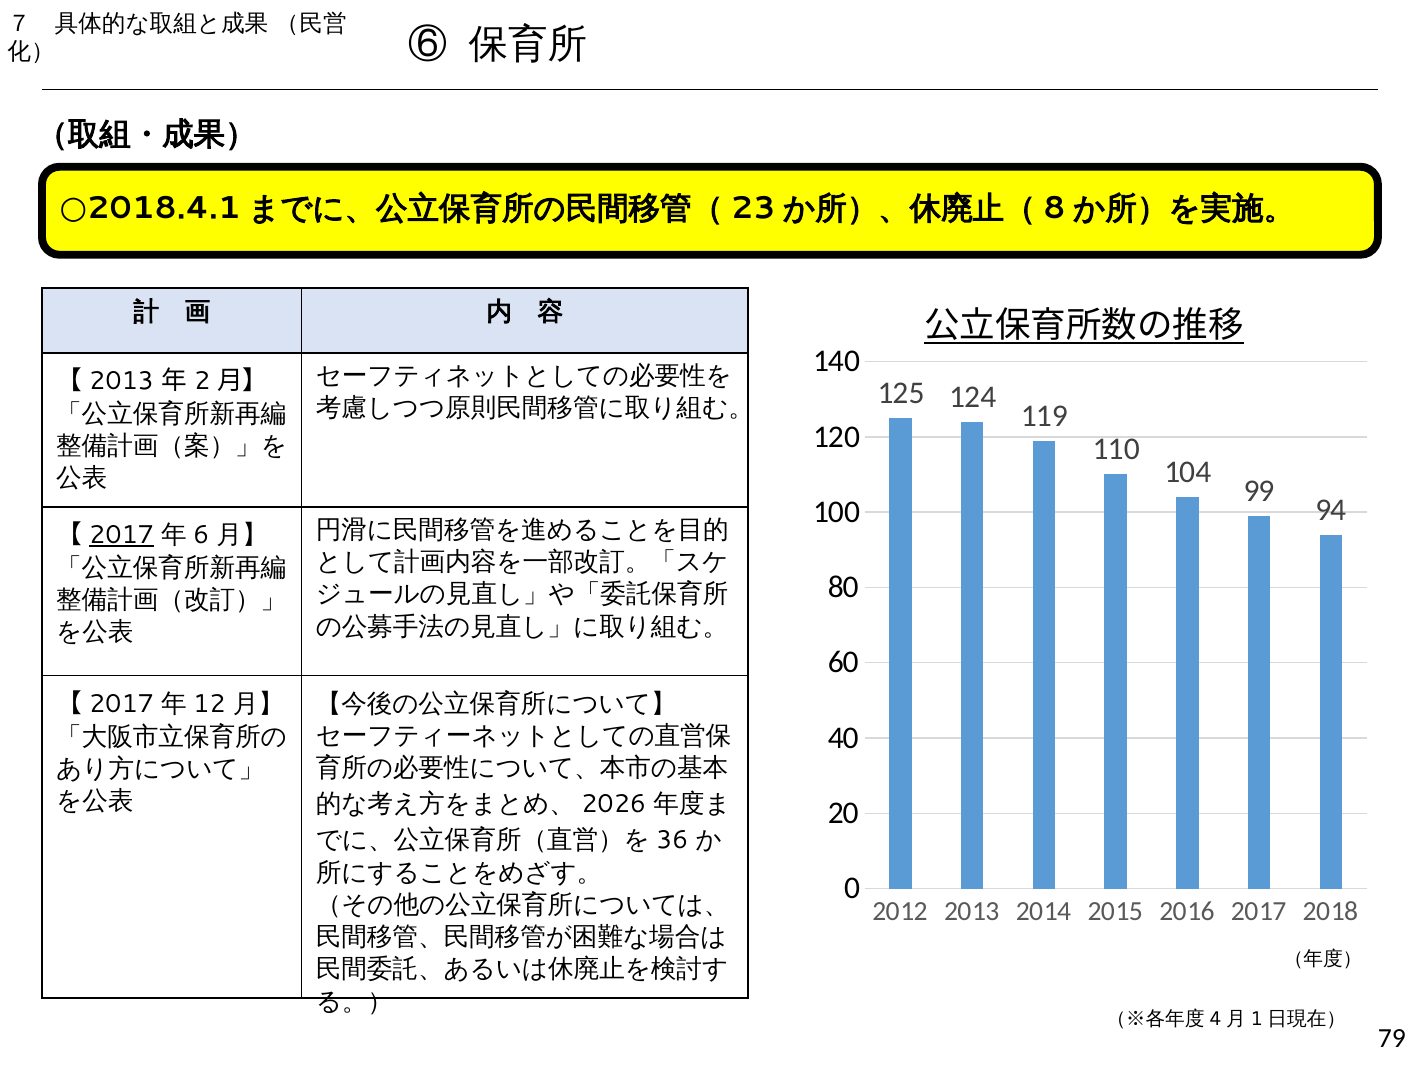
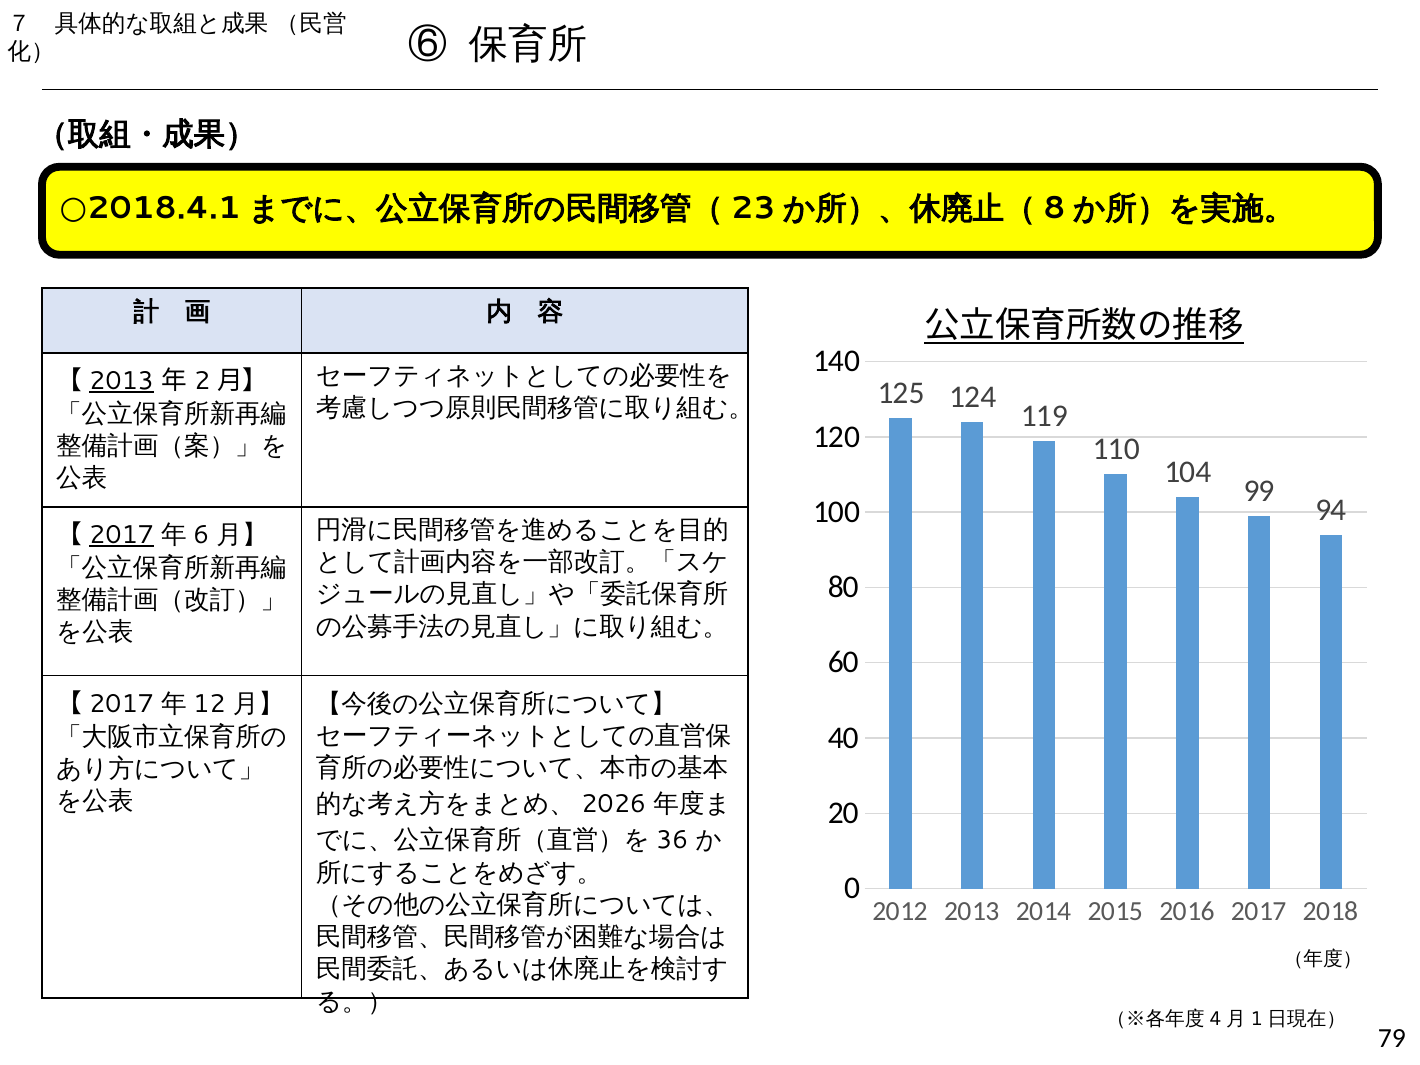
2013 at (122, 381) underline: none -> present
